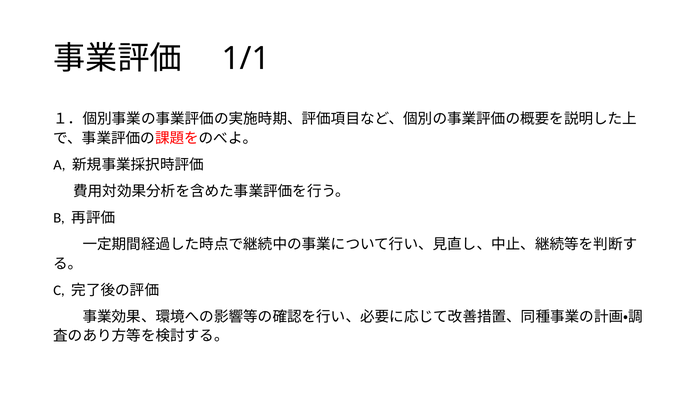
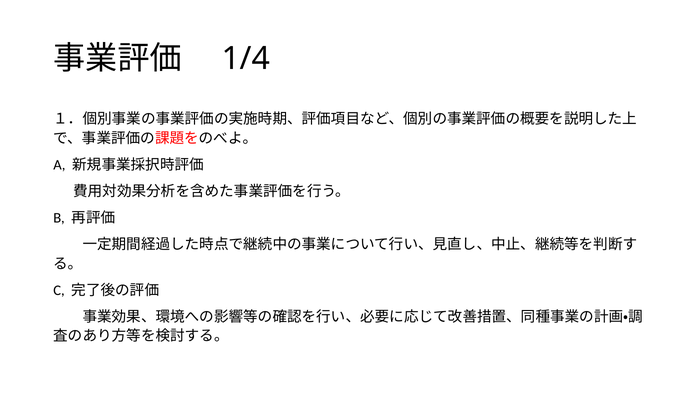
1/1: 1/1 -> 1/4
